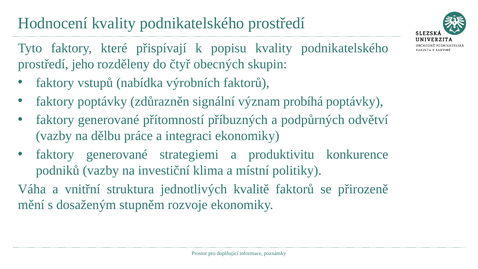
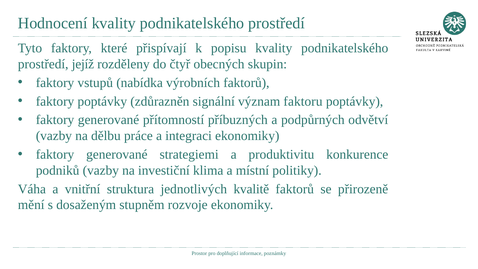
jeho: jeho -> jejíž
probíhá: probíhá -> faktoru
